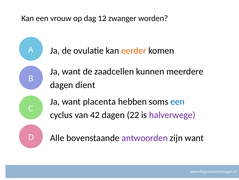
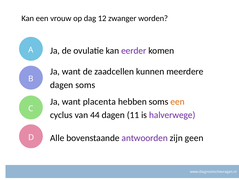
eerder colour: orange -> purple
dagen dient: dient -> soms
een at (178, 101) colour: blue -> orange
42: 42 -> 44
22: 22 -> 11
zijn want: want -> geen
